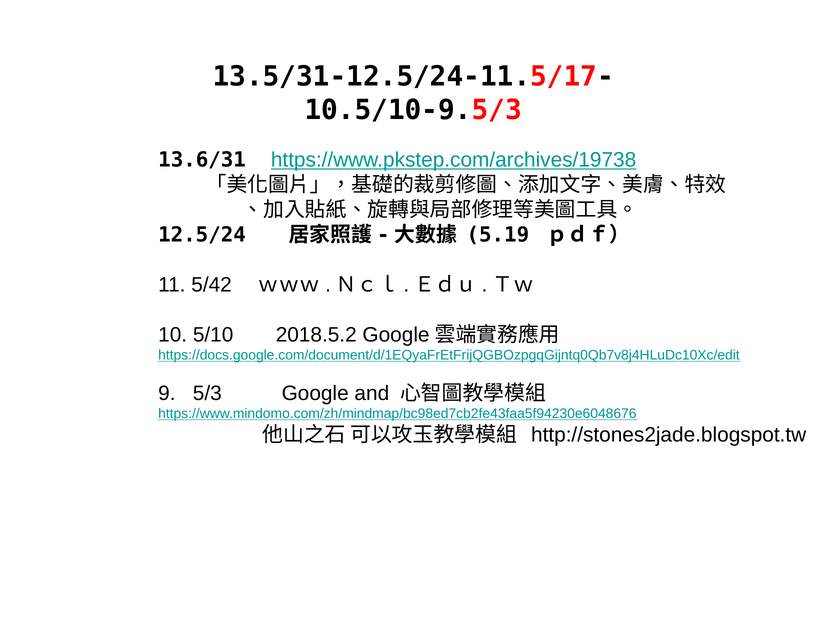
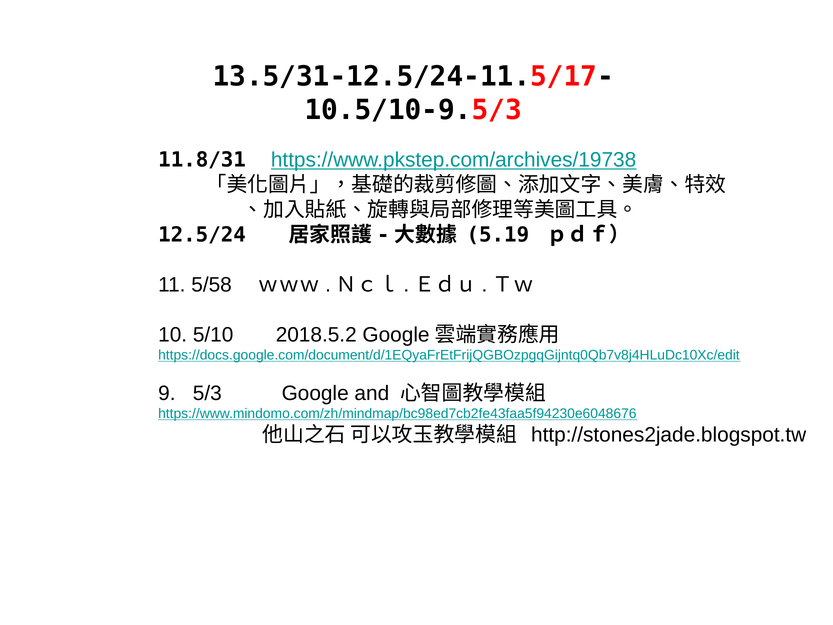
13.6/31: 13.6/31 -> 11.8/31
5/42: 5/42 -> 5/58
